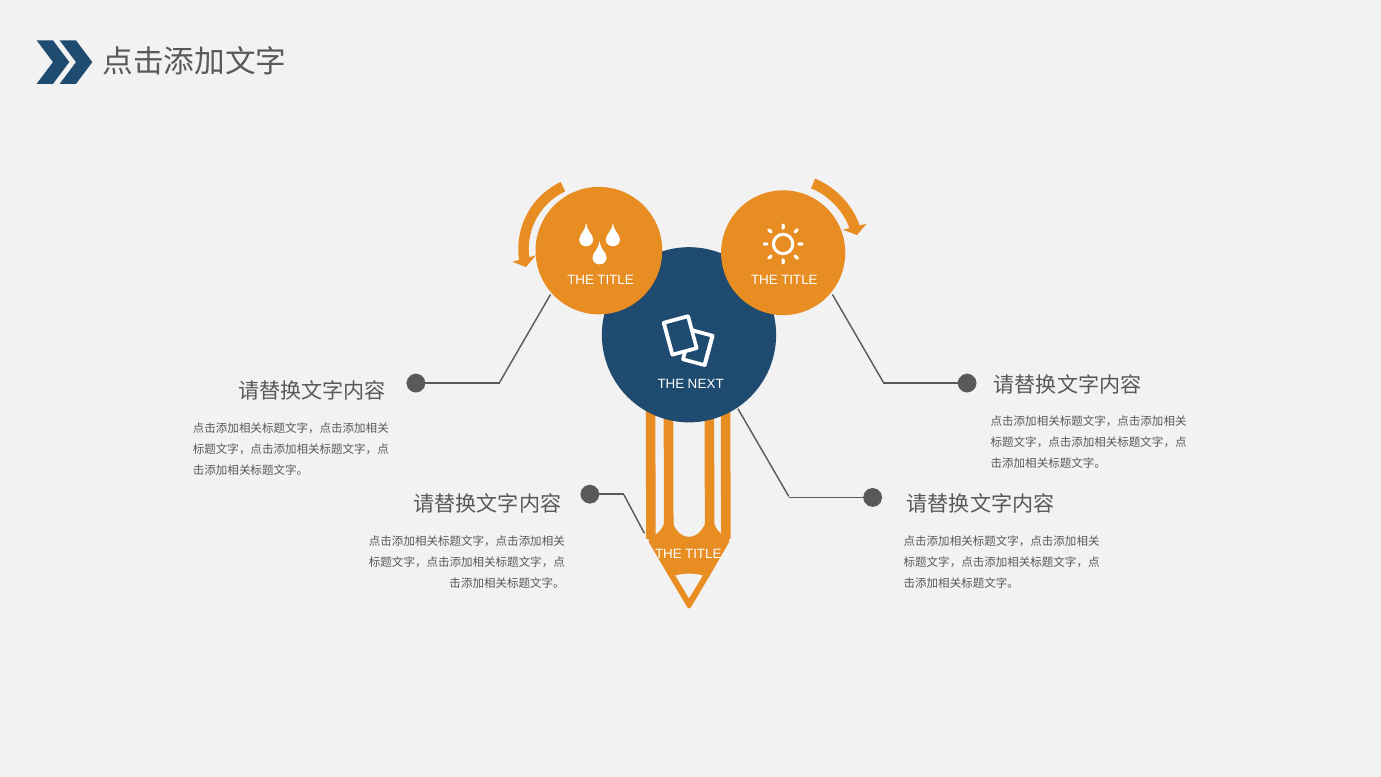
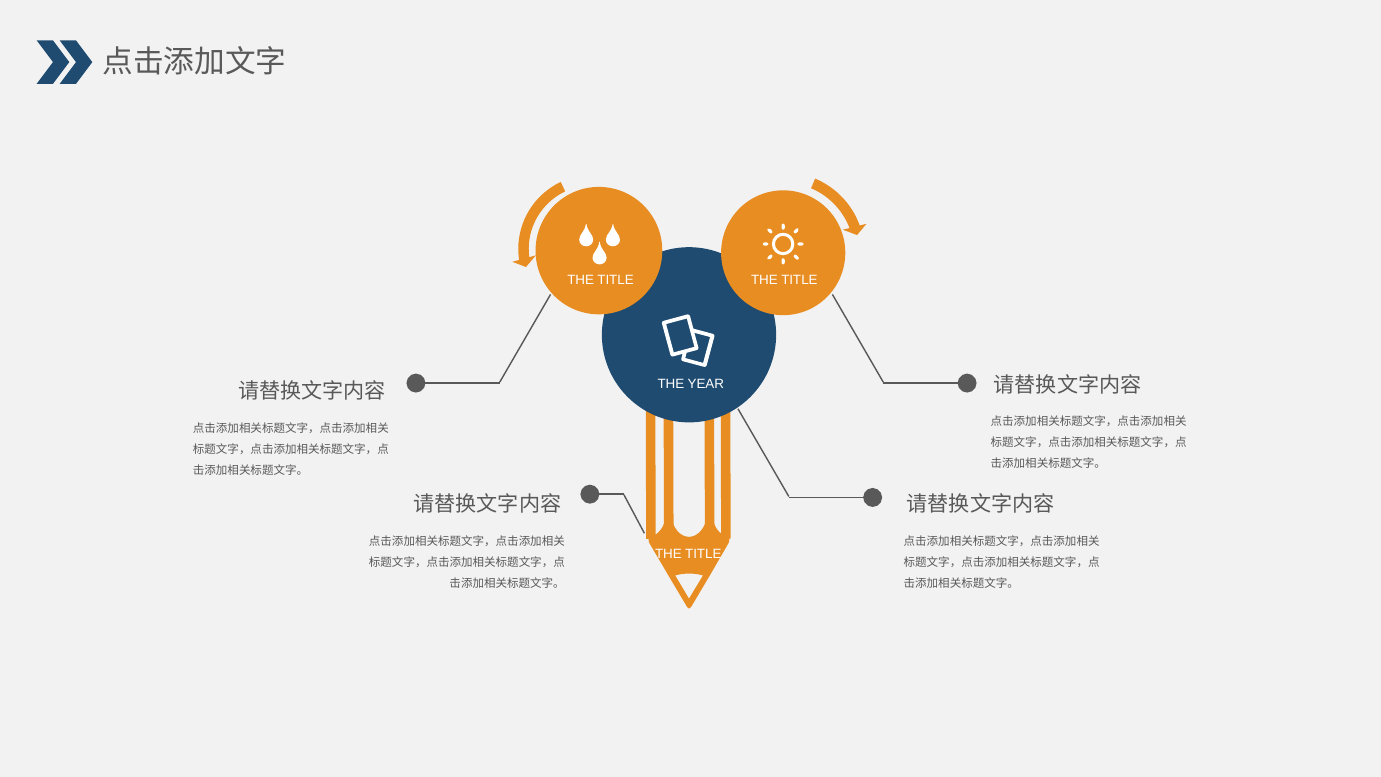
NEXT: NEXT -> YEAR
